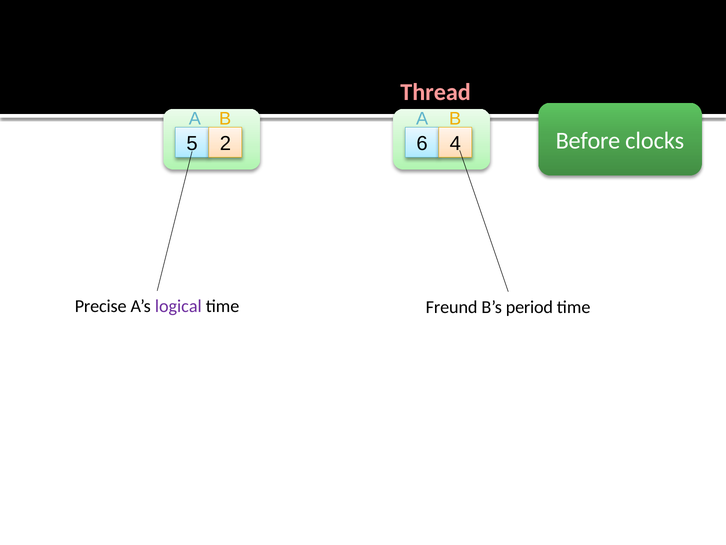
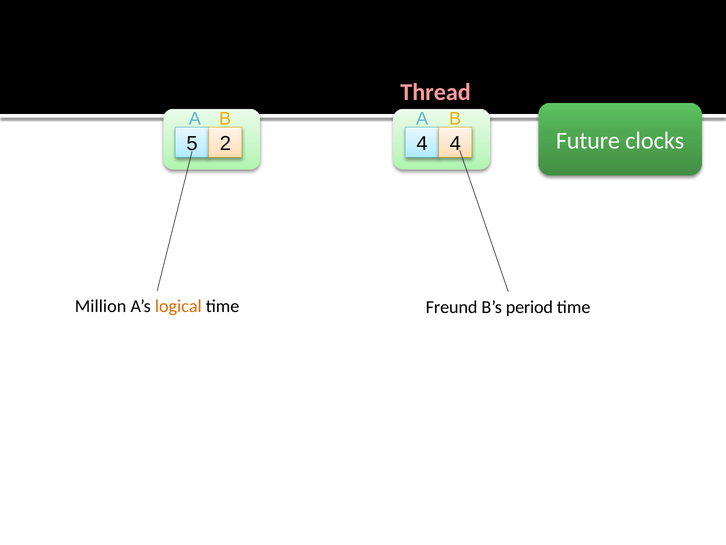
Before: Before -> Future
2 6: 6 -> 4
Precise: Precise -> Million
logical colour: purple -> orange
